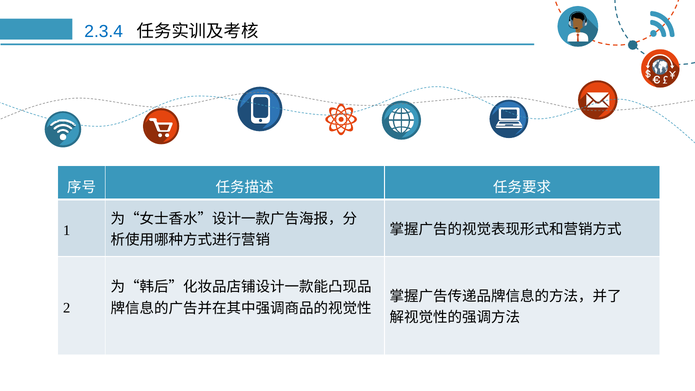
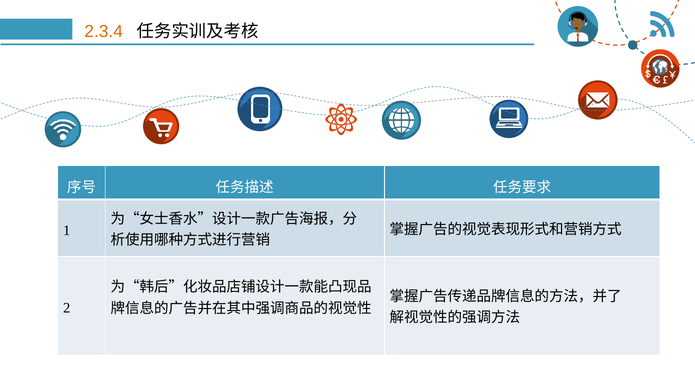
2.3.4 colour: blue -> orange
